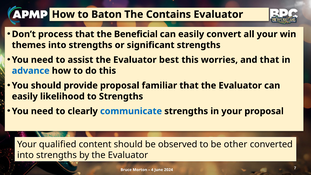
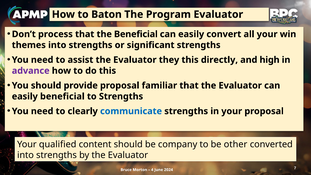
Contains: Contains -> Program
best: best -> they
worries: worries -> directly
and that: that -> high
advance colour: blue -> purple
easily likelihood: likelihood -> beneficial
observed: observed -> company
